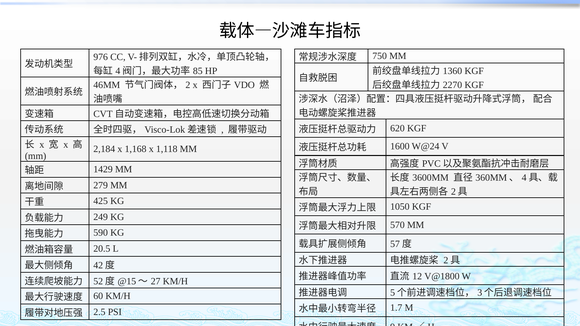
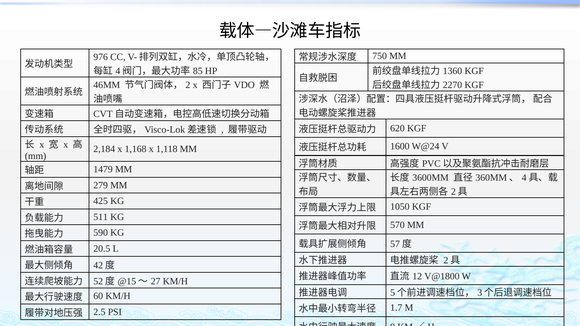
1429: 1429 -> 1479
249: 249 -> 511
